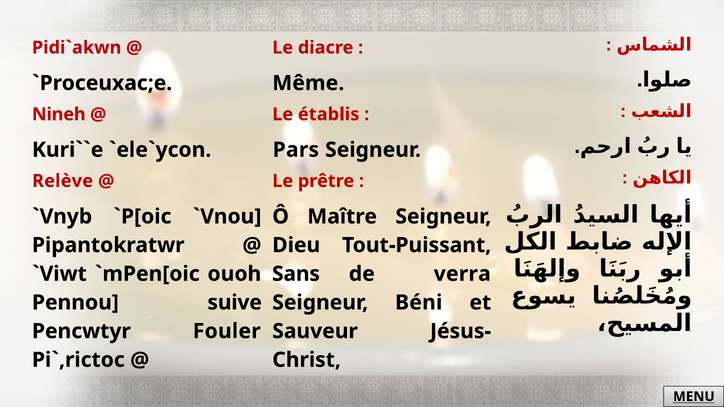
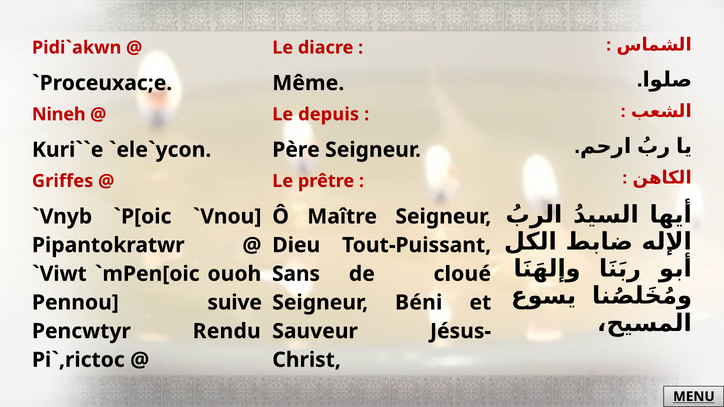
établis: établis -> depuis
Pars: Pars -> Père
Relève: Relève -> Griffes
verra: verra -> cloué
Fouler: Fouler -> Rendu
